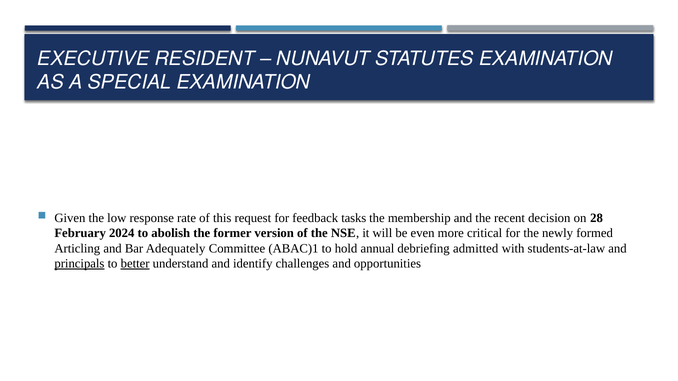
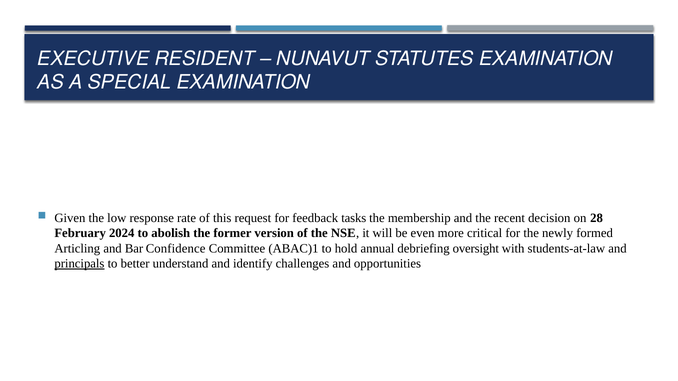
Adequately: Adequately -> Confidence
admitted: admitted -> oversight
better underline: present -> none
